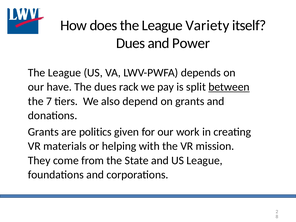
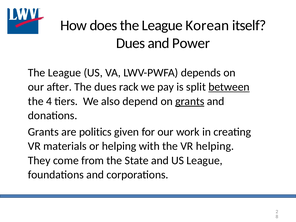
Variety: Variety -> Korean
have: have -> after
7: 7 -> 4
grants at (190, 101) underline: none -> present
VR mission: mission -> helping
